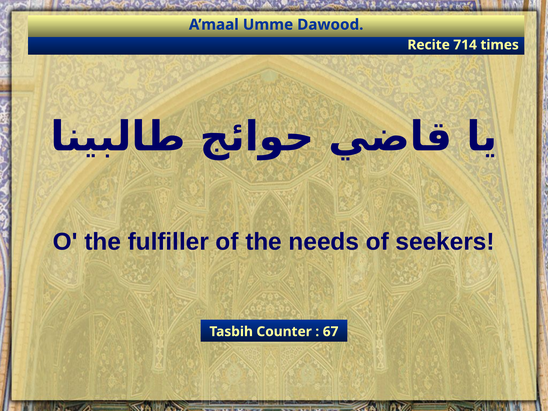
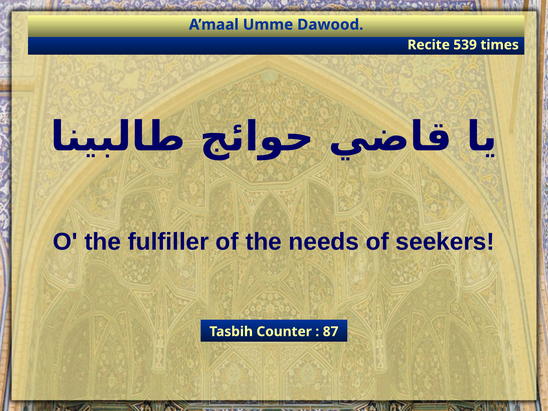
714: 714 -> 539
67: 67 -> 87
